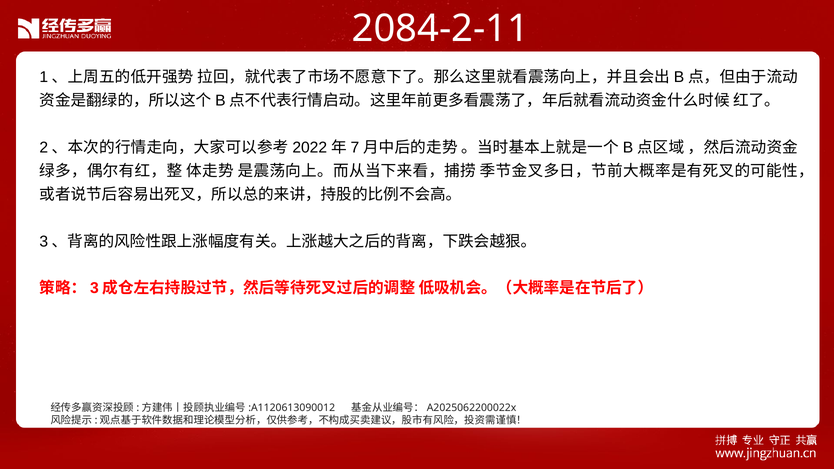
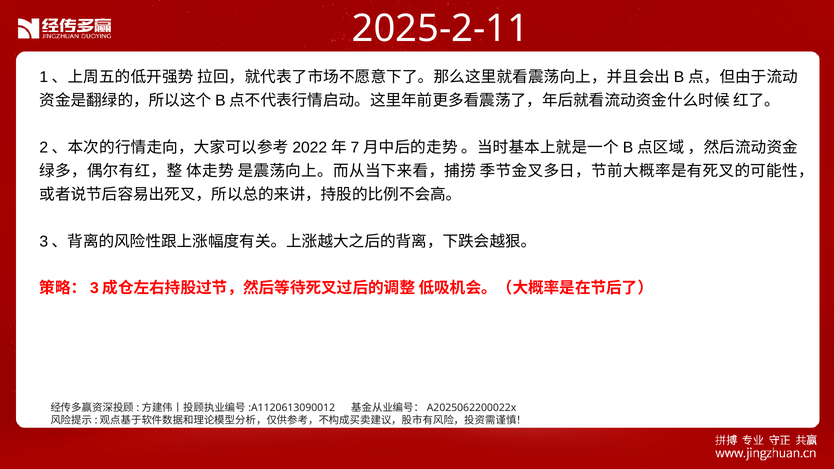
2084-2-11: 2084-2-11 -> 2025-2-11
